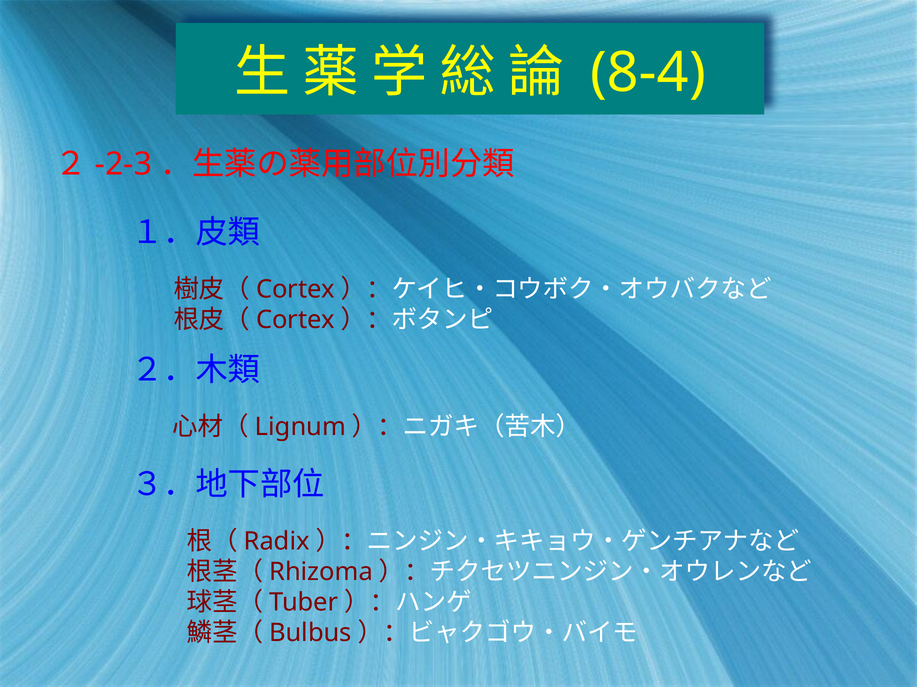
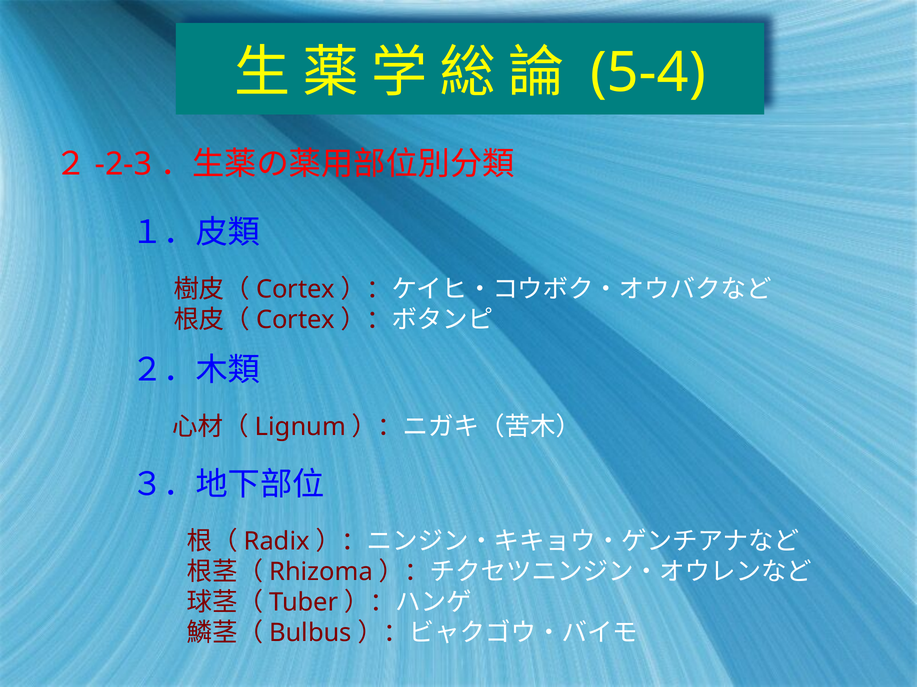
8-4: 8-4 -> 5-4
